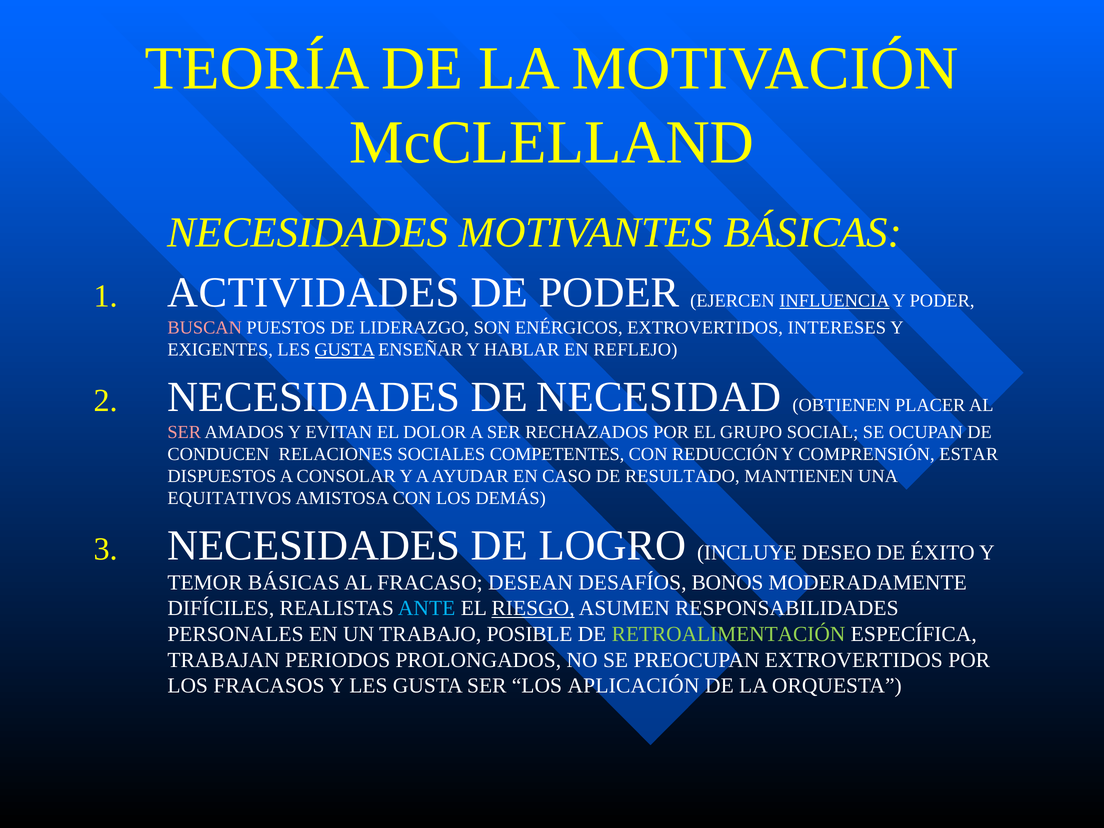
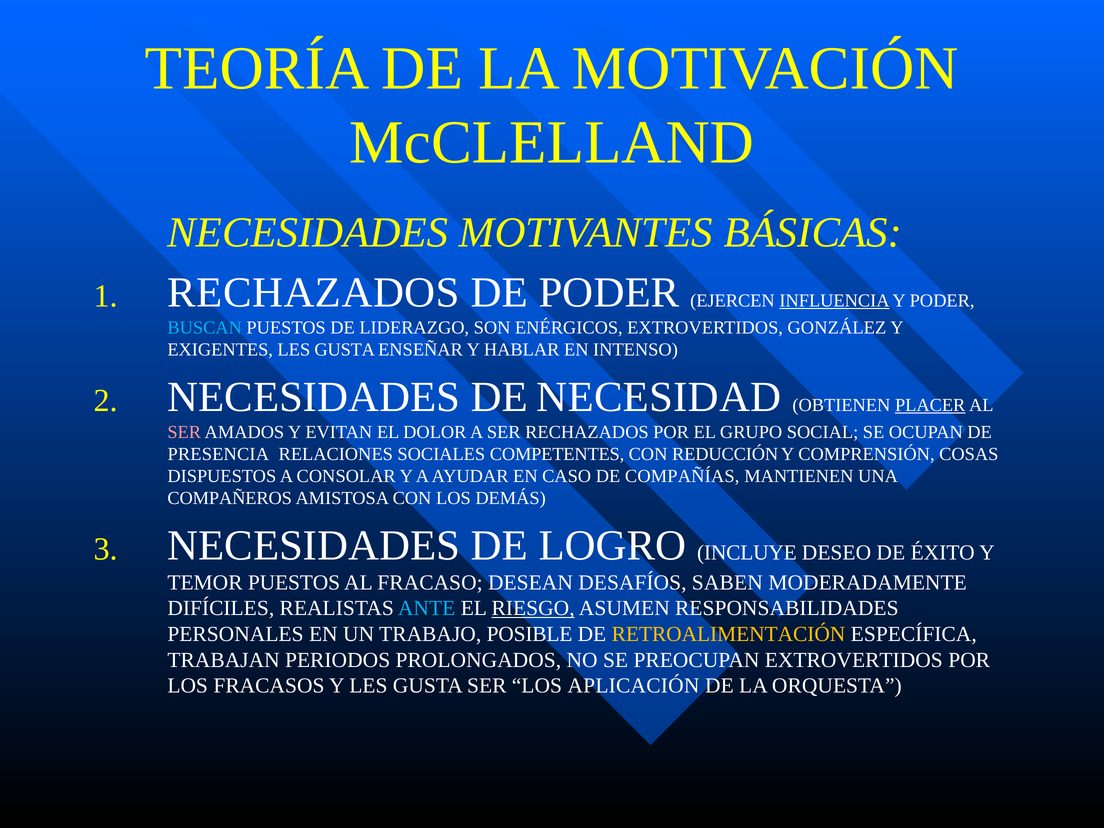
ACTIVIDADES at (314, 293): ACTIVIDADES -> RECHAZADOS
BUSCAN colour: pink -> light blue
INTERESES: INTERESES -> GONZÁLEZ
GUSTA at (345, 350) underline: present -> none
REFLEJO: REFLEJO -> INTENSO
PLACER underline: none -> present
CONDUCEN: CONDUCEN -> PRESENCIA
ESTAR: ESTAR -> COSAS
RESULTADO: RESULTADO -> COMPAÑÍAS
EQUITATIVOS: EQUITATIVOS -> COMPAÑEROS
TEMOR BÁSICAS: BÁSICAS -> PUESTOS
BONOS: BONOS -> SABEN
RETROALIMENTACIÓN colour: light green -> yellow
